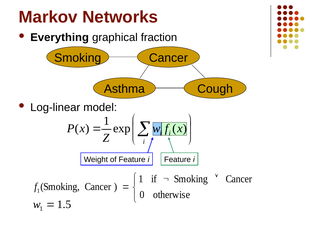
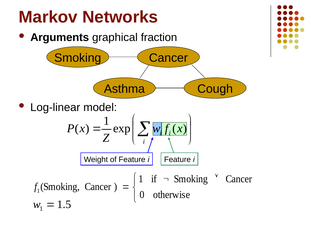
Everything: Everything -> Arguments
